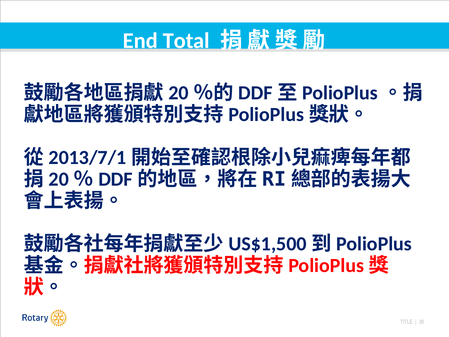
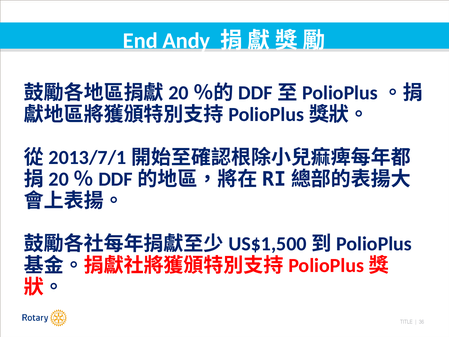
Total: Total -> Andy
